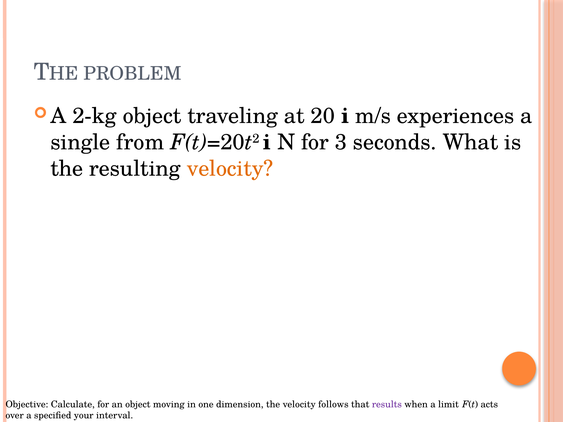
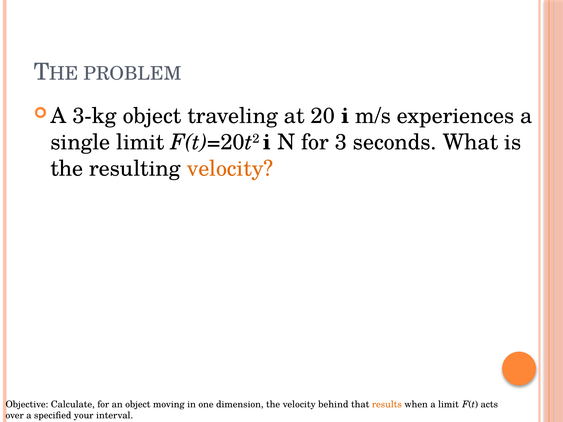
2-kg: 2-kg -> 3-kg
single from: from -> limit
follows: follows -> behind
results colour: purple -> orange
